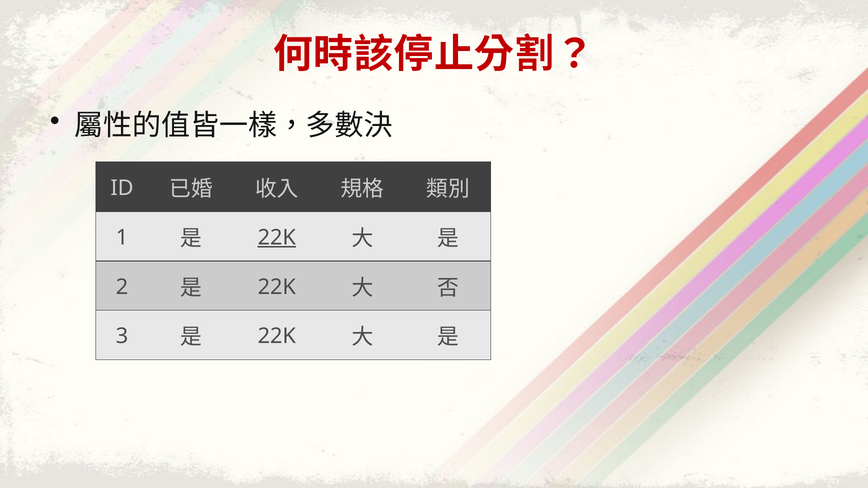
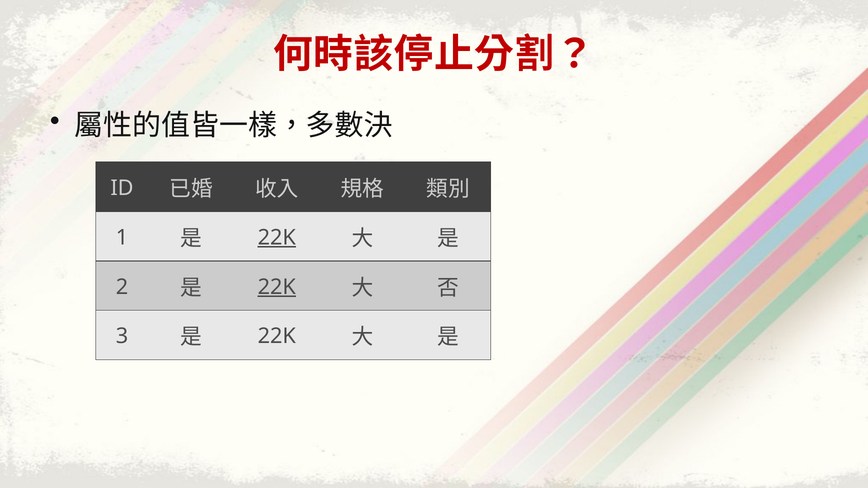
22K at (277, 287) underline: none -> present
